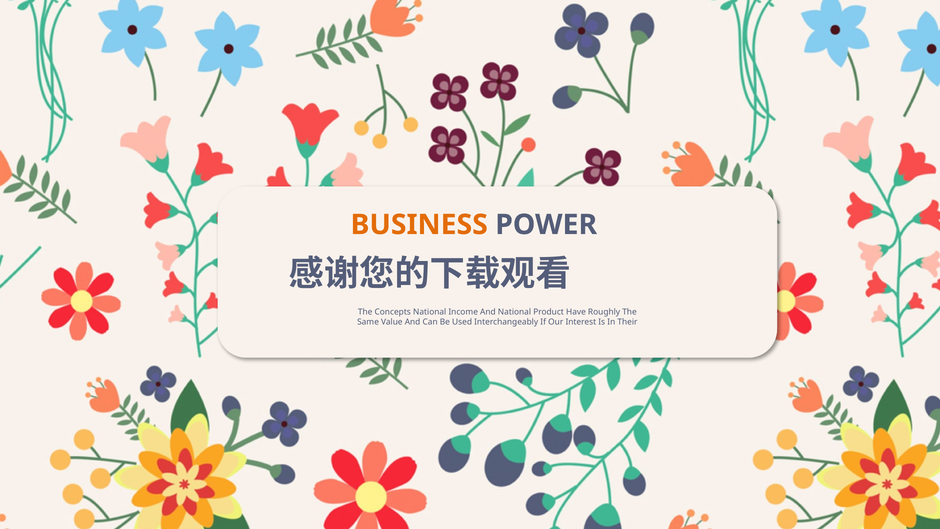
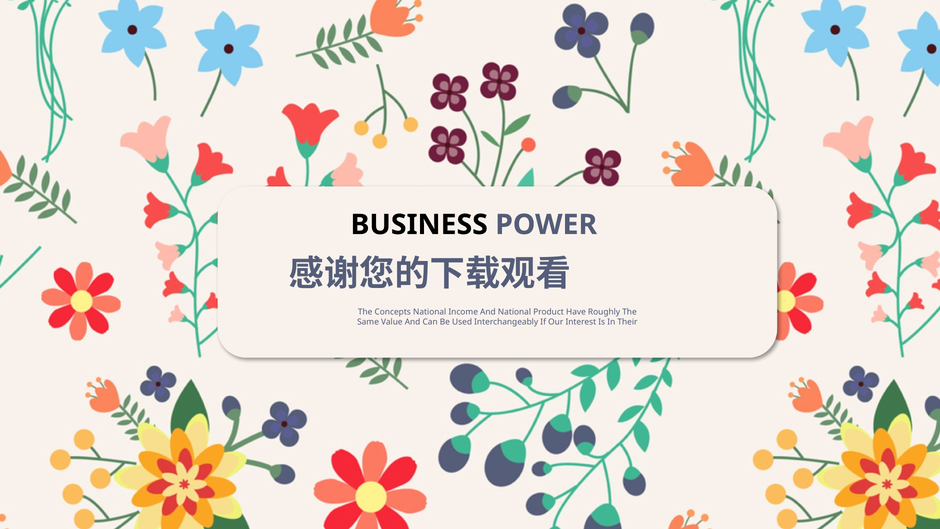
BUSINESS colour: orange -> black
